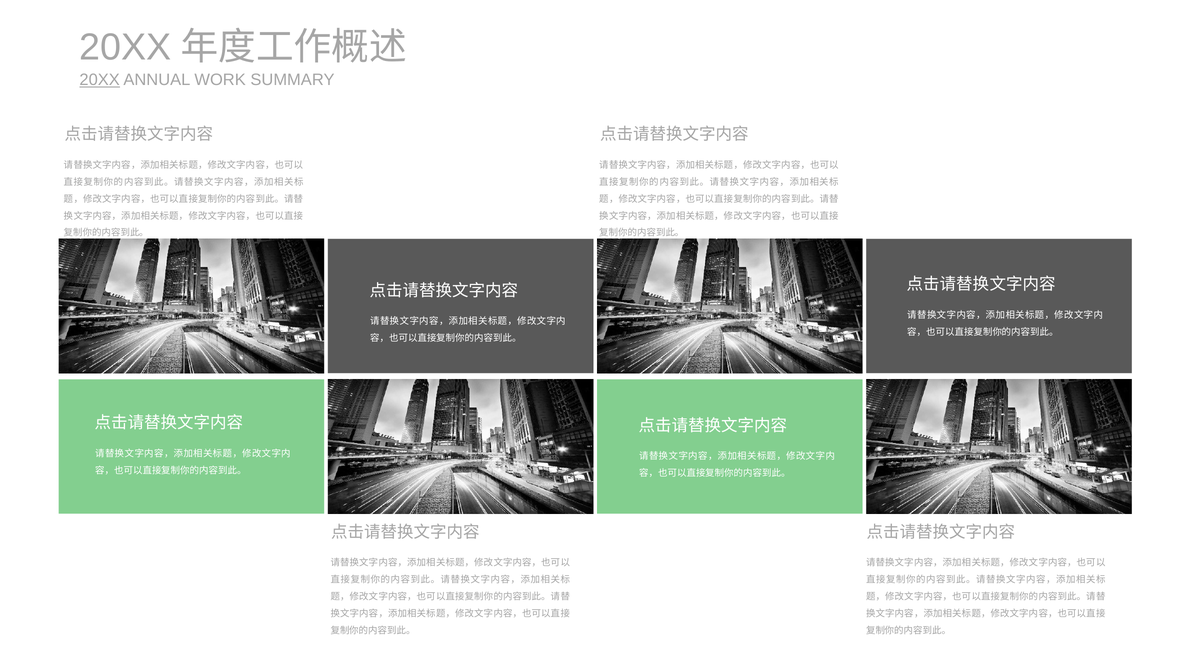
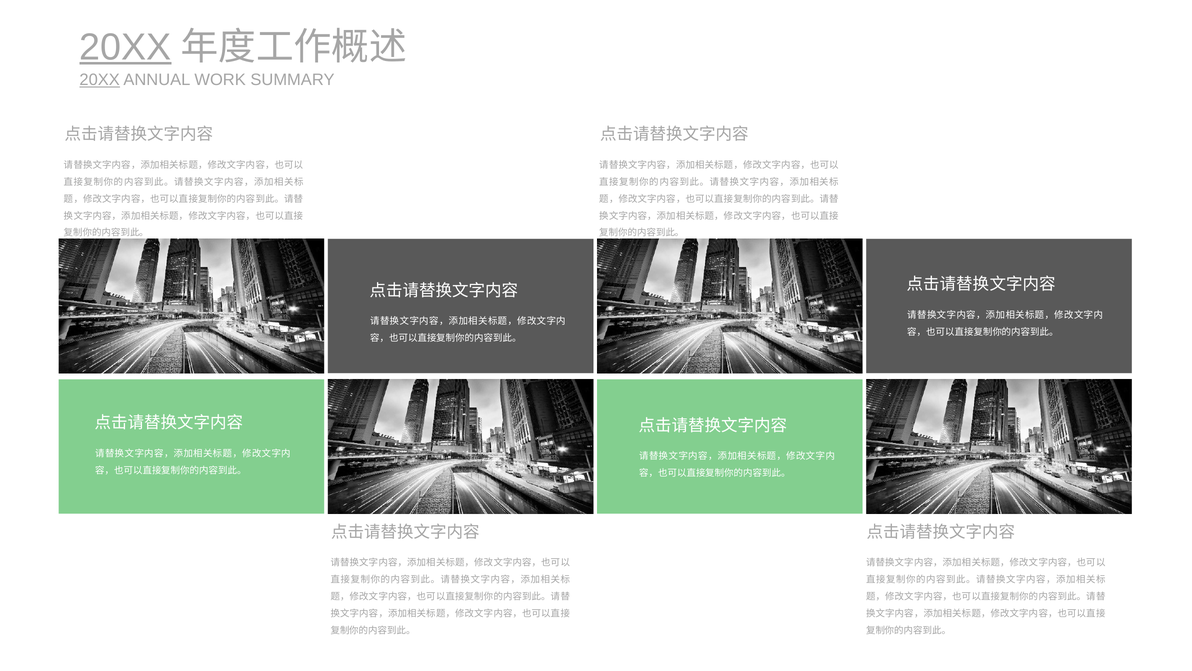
20XX at (125, 47) underline: none -> present
